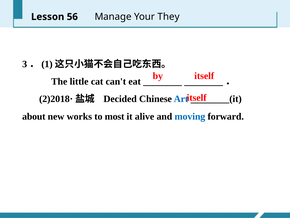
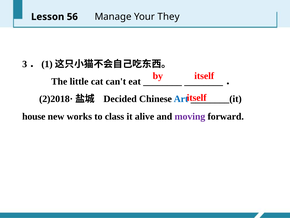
about: about -> house
most: most -> class
moving colour: blue -> purple
